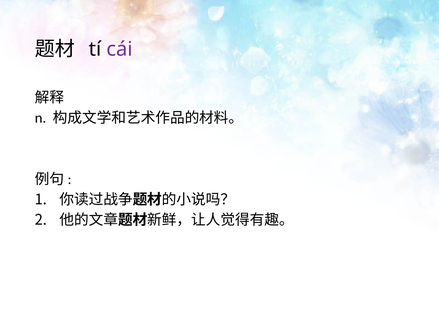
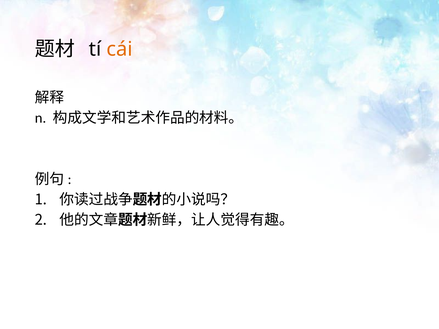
cái colour: purple -> orange
